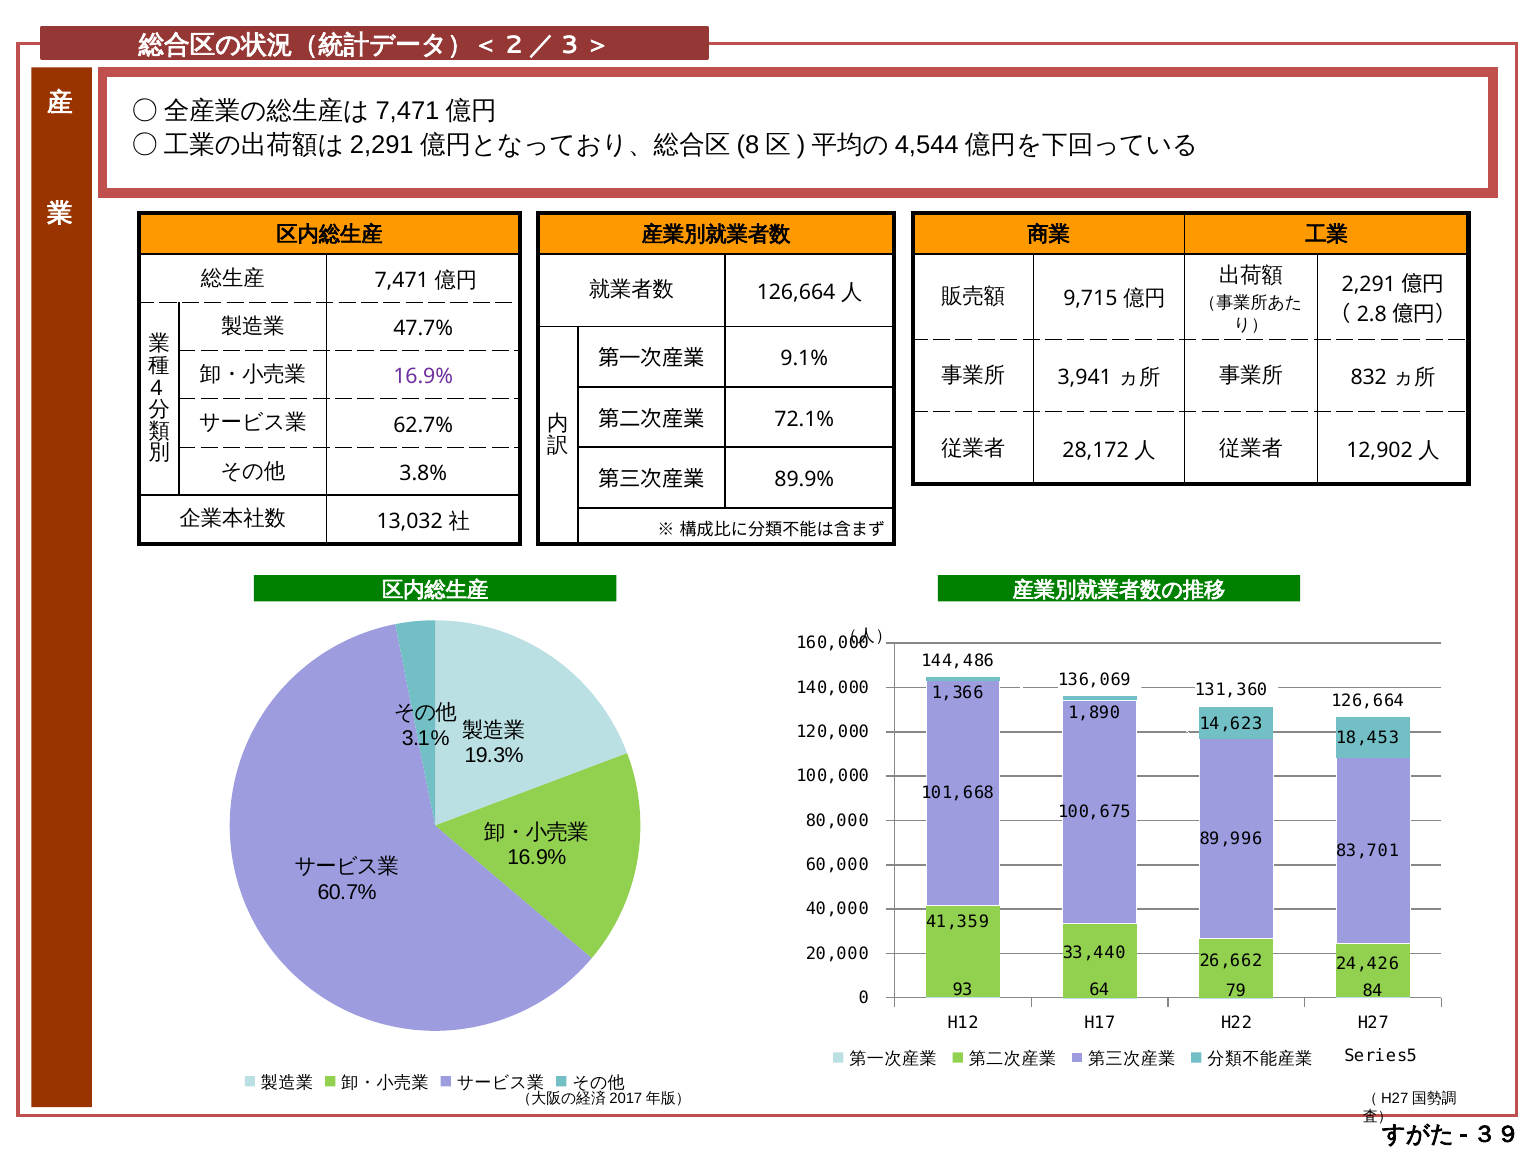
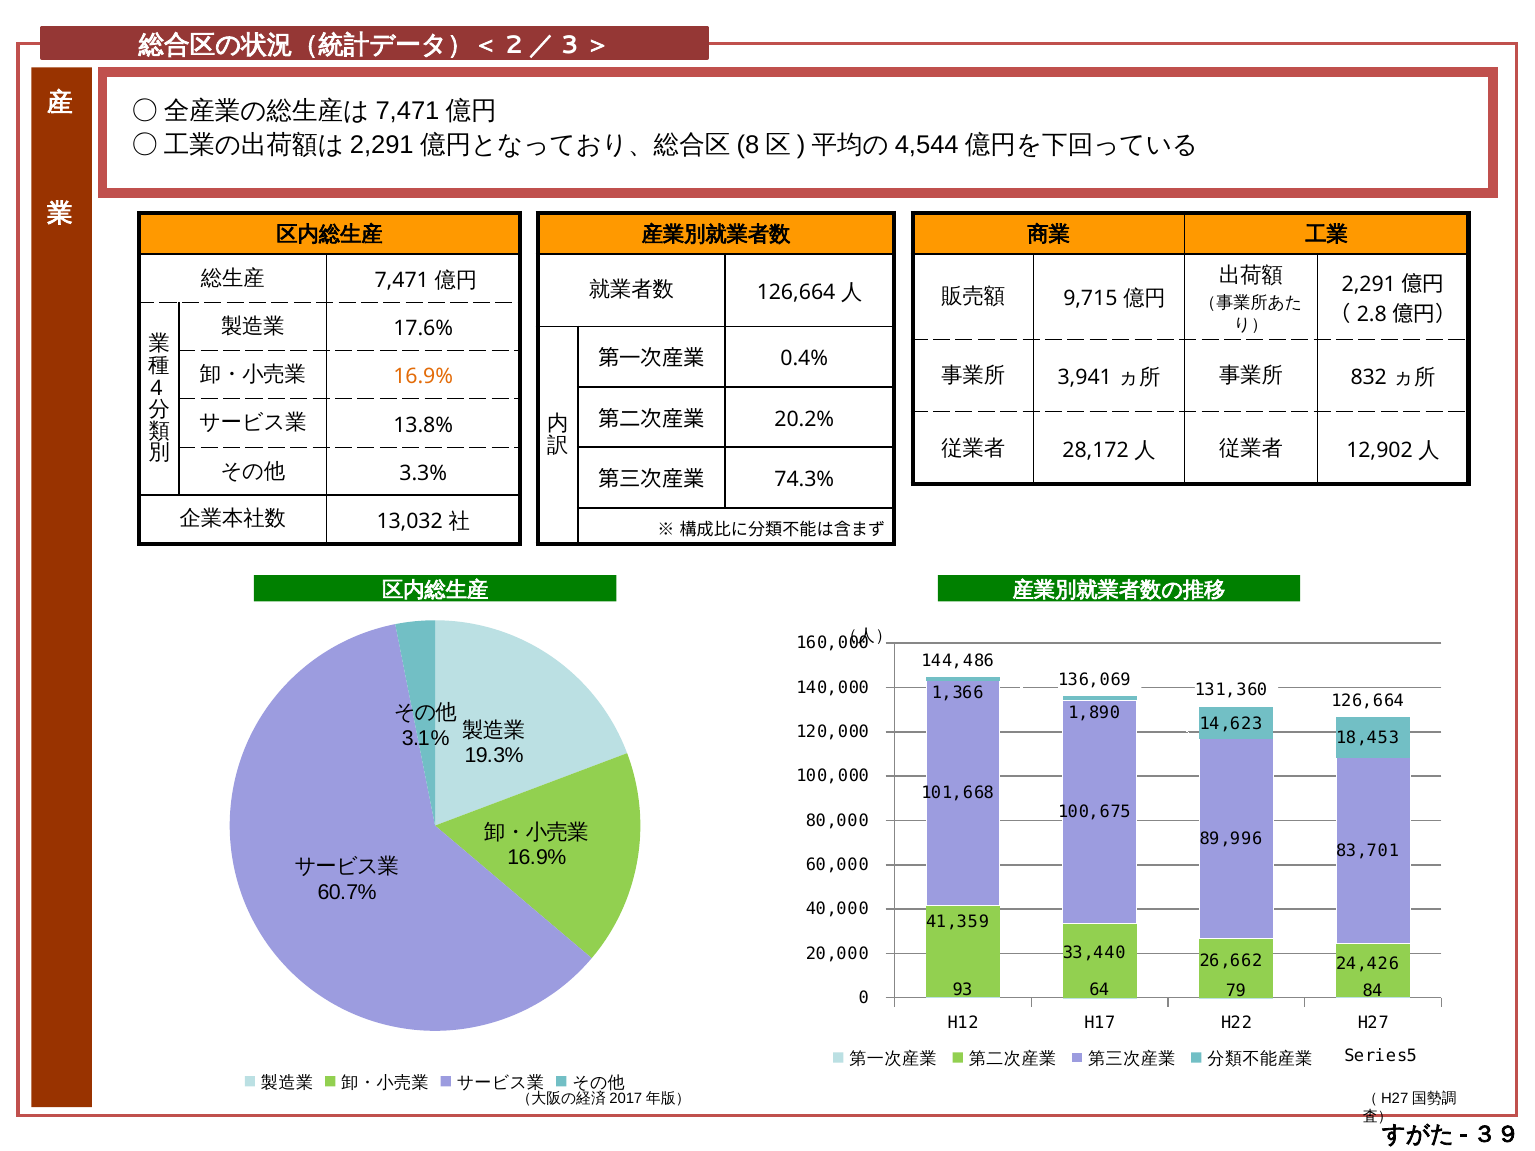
47.7%: 47.7% -> 17.6%
9.1%: 9.1% -> 0.4%
16.9% at (423, 377) colour: purple -> orange
72.1%: 72.1% -> 20.2%
62.7%: 62.7% -> 13.8%
3.8%: 3.8% -> 3.3%
89.9%: 89.9% -> 74.3%
